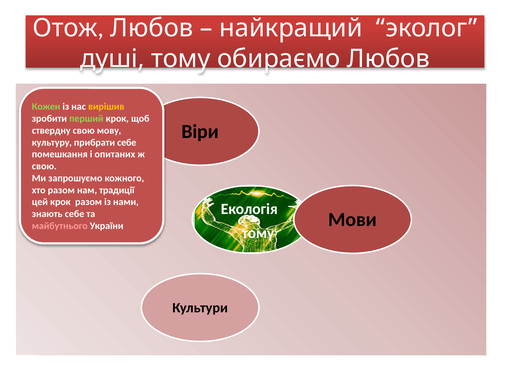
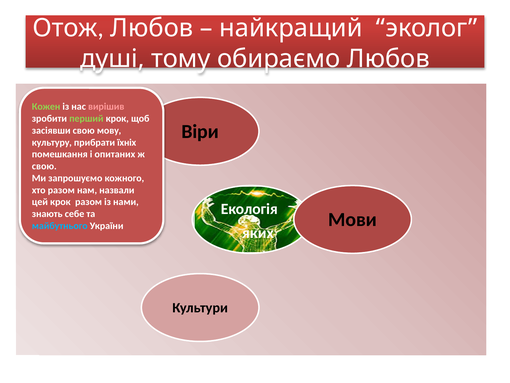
вирішив colour: yellow -> pink
ствердну: ствердну -> засіявши
прибрати себе: себе -> їхніх
традиції: традиції -> назвали
майбутнього colour: pink -> light blue
тому at (258, 233): тому -> яких
